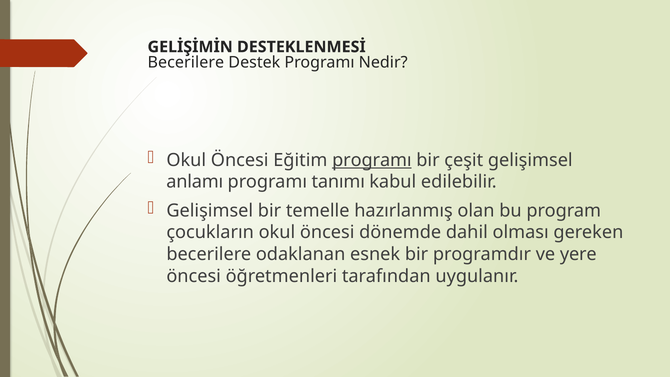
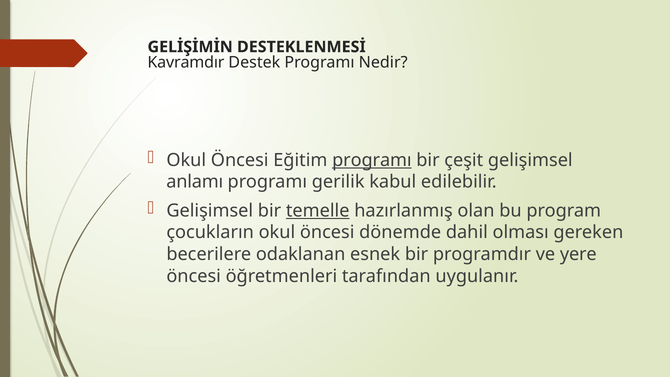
Becerilere at (186, 62): Becerilere -> Kavramdır
tanımı: tanımı -> gerilik
temelle underline: none -> present
